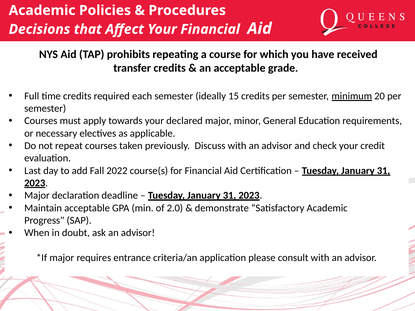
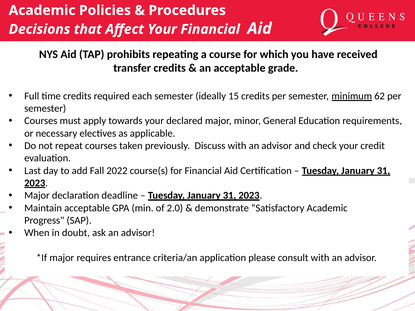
20: 20 -> 62
